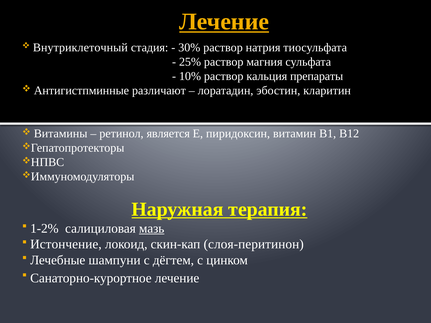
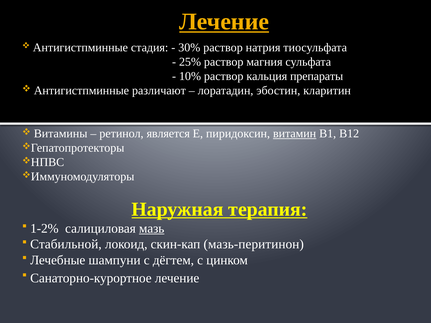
Внутриклеточный at (80, 47): Внутриклеточный -> Антигистпминные
витамин underline: none -> present
Истончение: Истончение -> Стабильной
слоя-перитинон: слоя-перитинон -> мазь-перитинон
